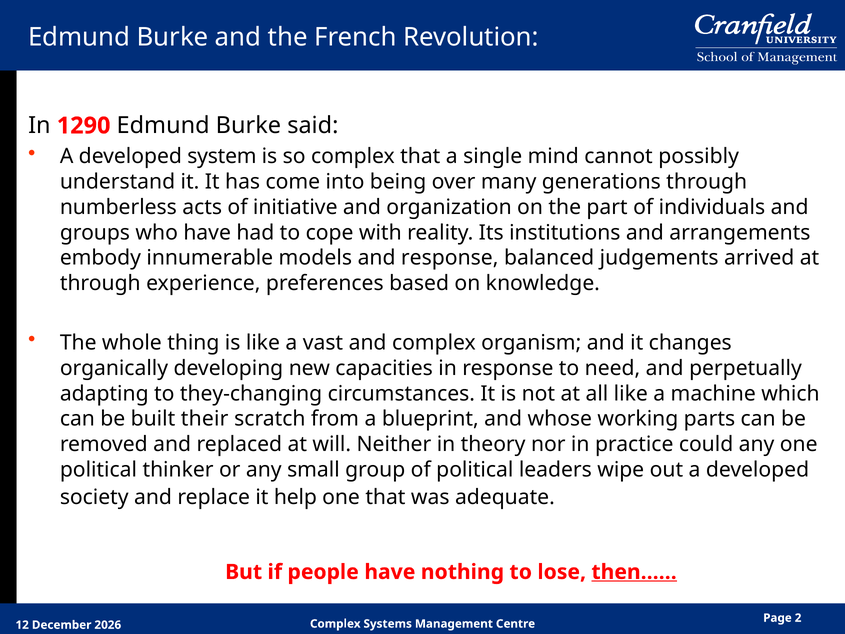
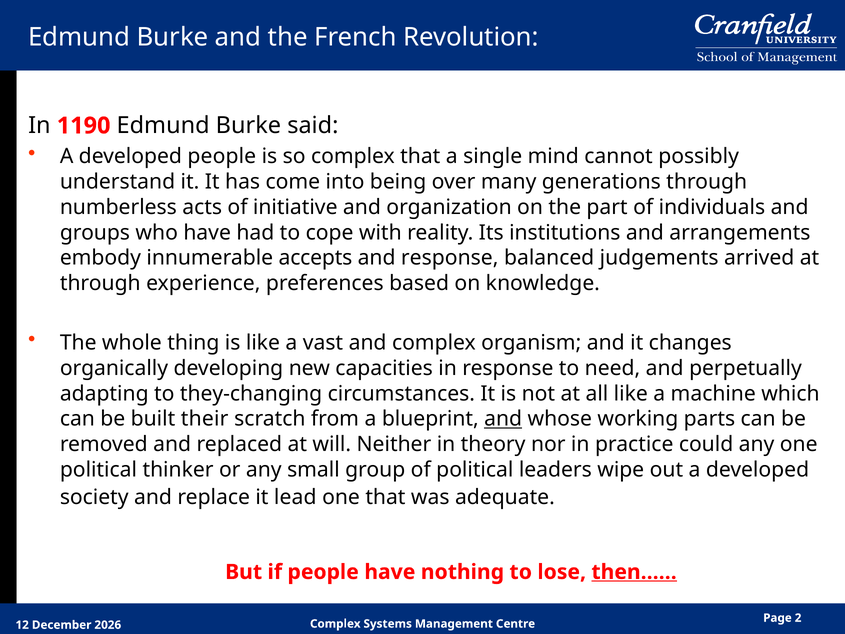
1290: 1290 -> 1190
developed system: system -> people
models: models -> accepts
and at (503, 419) underline: none -> present
help: help -> lead
